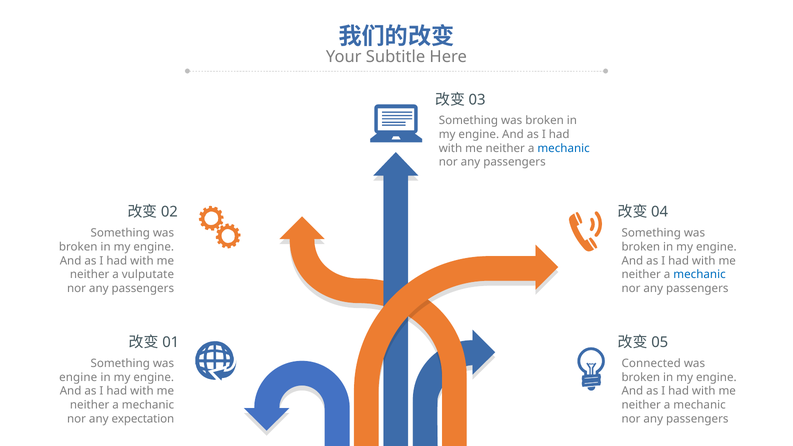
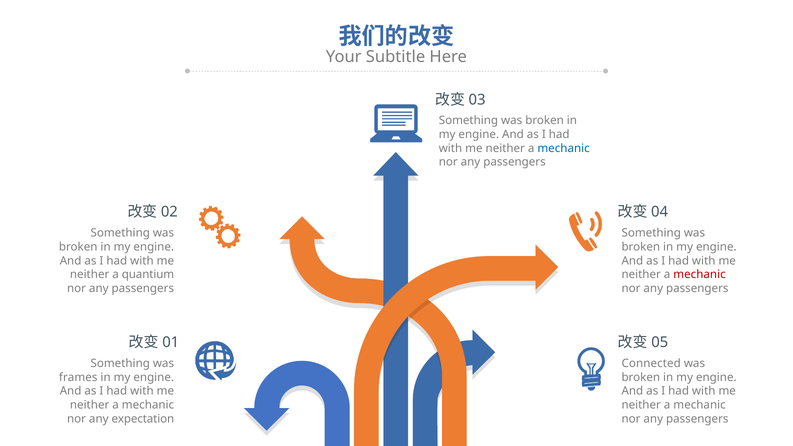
vulputate: vulputate -> quantium
mechanic at (700, 275) colour: blue -> red
engine at (78, 377): engine -> frames
